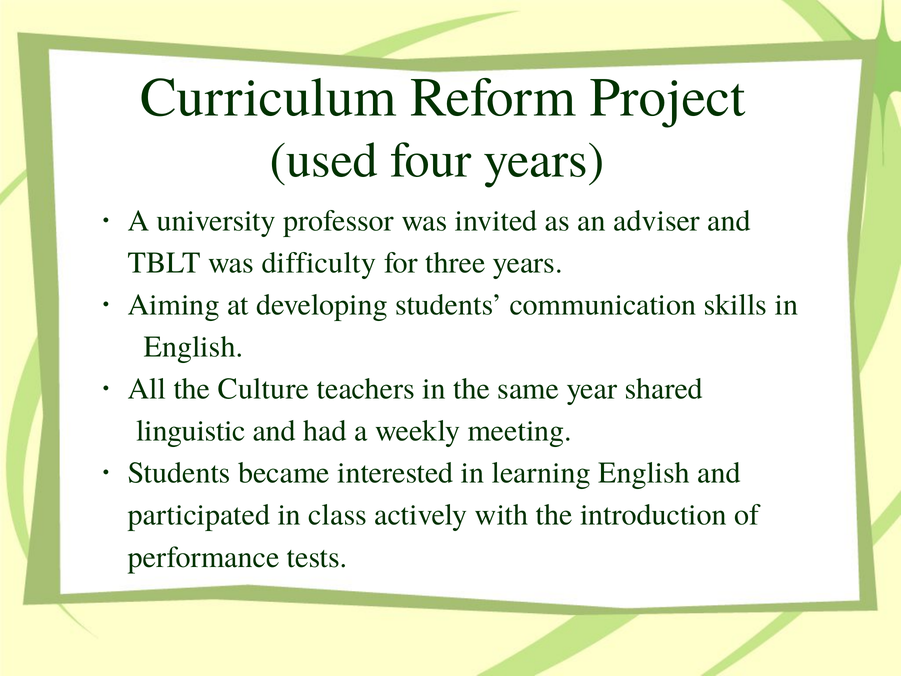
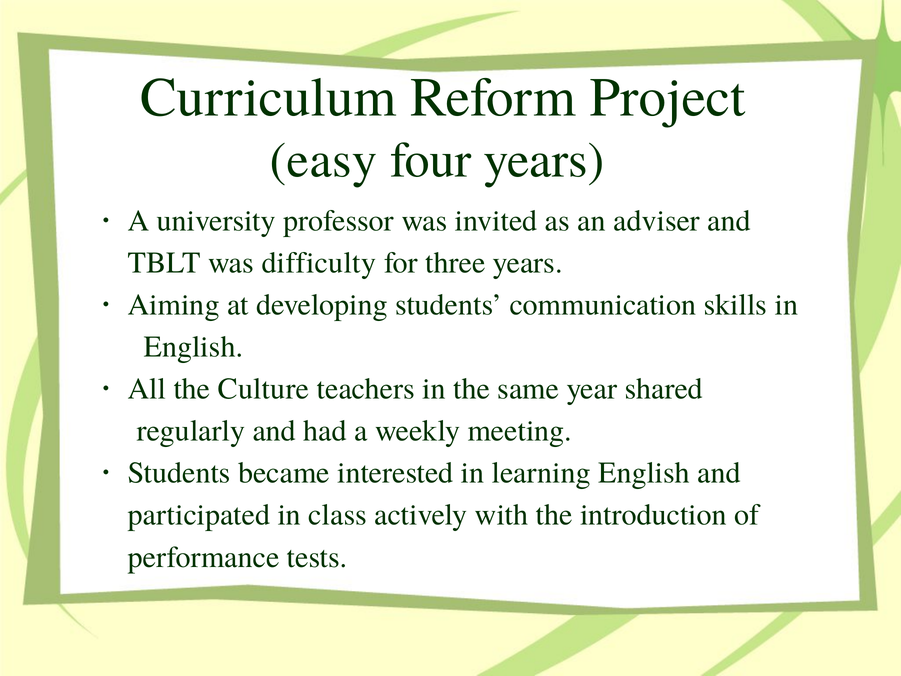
used: used -> easy
linguistic: linguistic -> regularly
